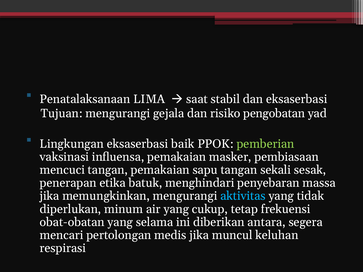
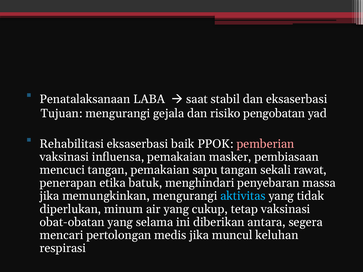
LIMA: LIMA -> LABA
Lingkungan: Lingkungan -> Rehabilitasi
pemberian colour: light green -> pink
sesak: sesak -> rawat
tetap frekuensi: frekuensi -> vaksinasi
